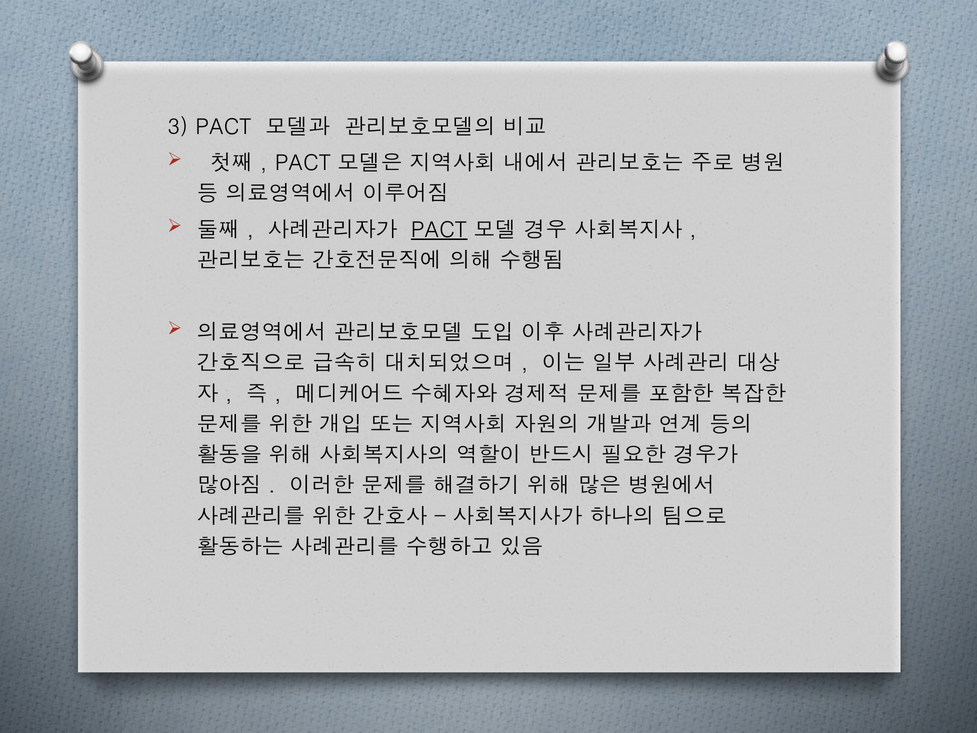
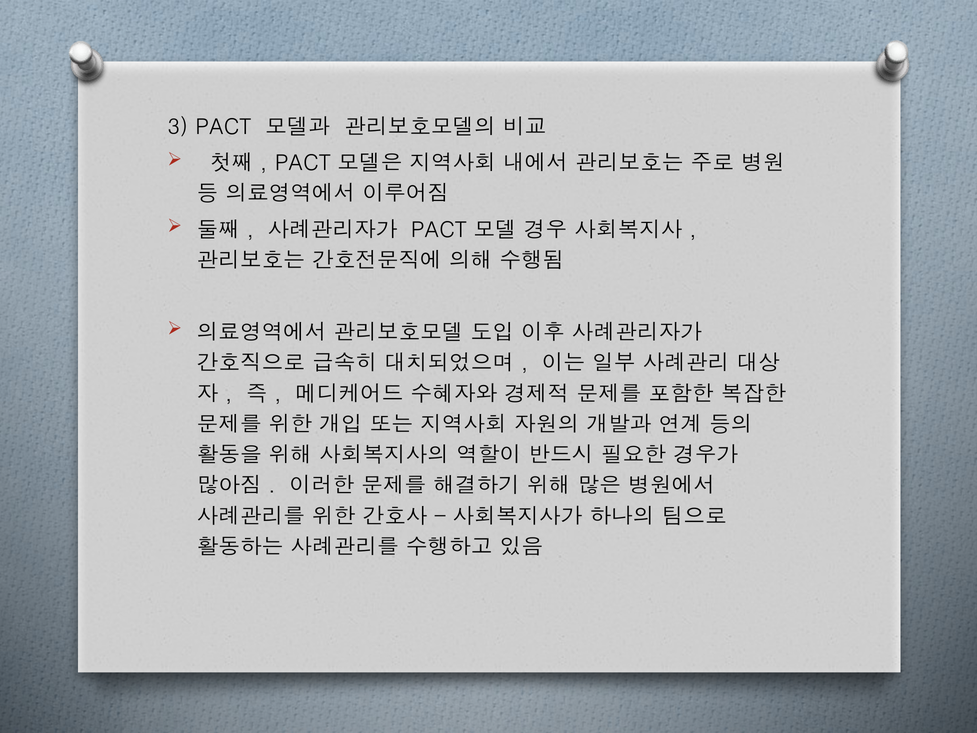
PACT at (439, 230) underline: present -> none
